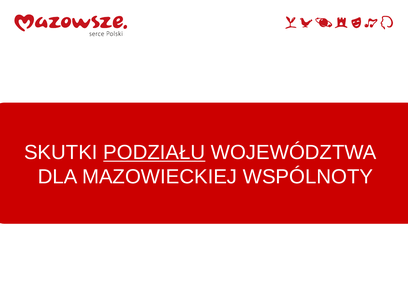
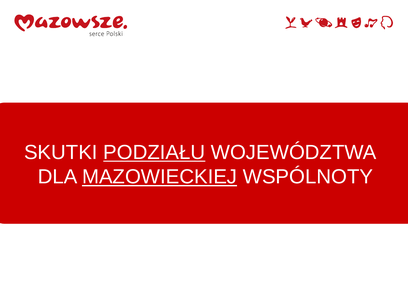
MAZOWIECKIEJ underline: none -> present
